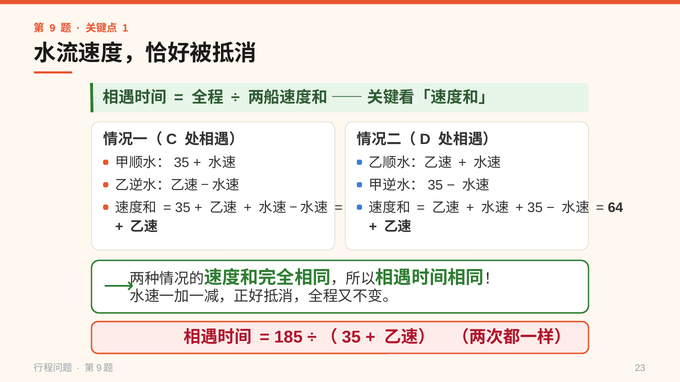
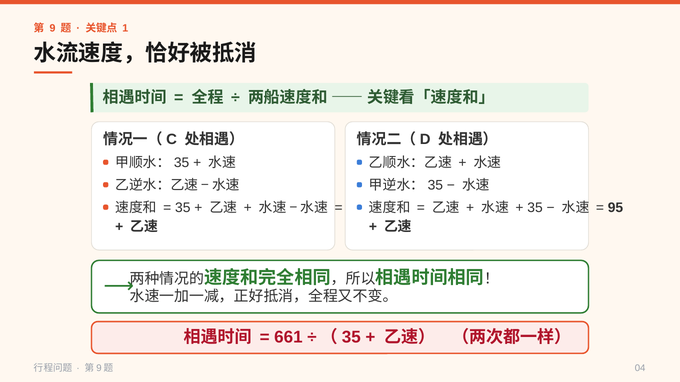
64: 64 -> 95
185: 185 -> 661
23: 23 -> 04
